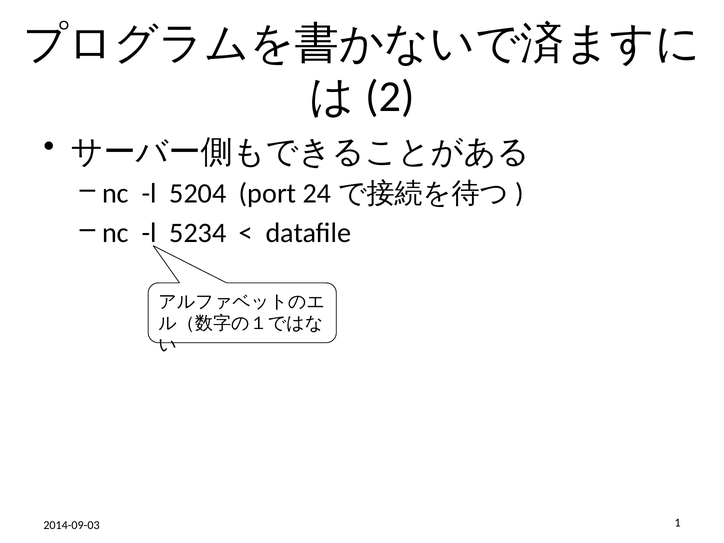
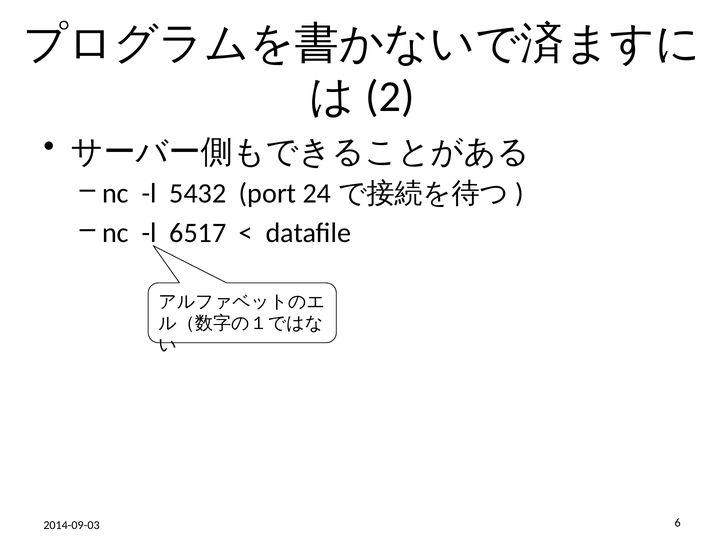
5204: 5204 -> 5432
5234: 5234 -> 6517
1: 1 -> 6
